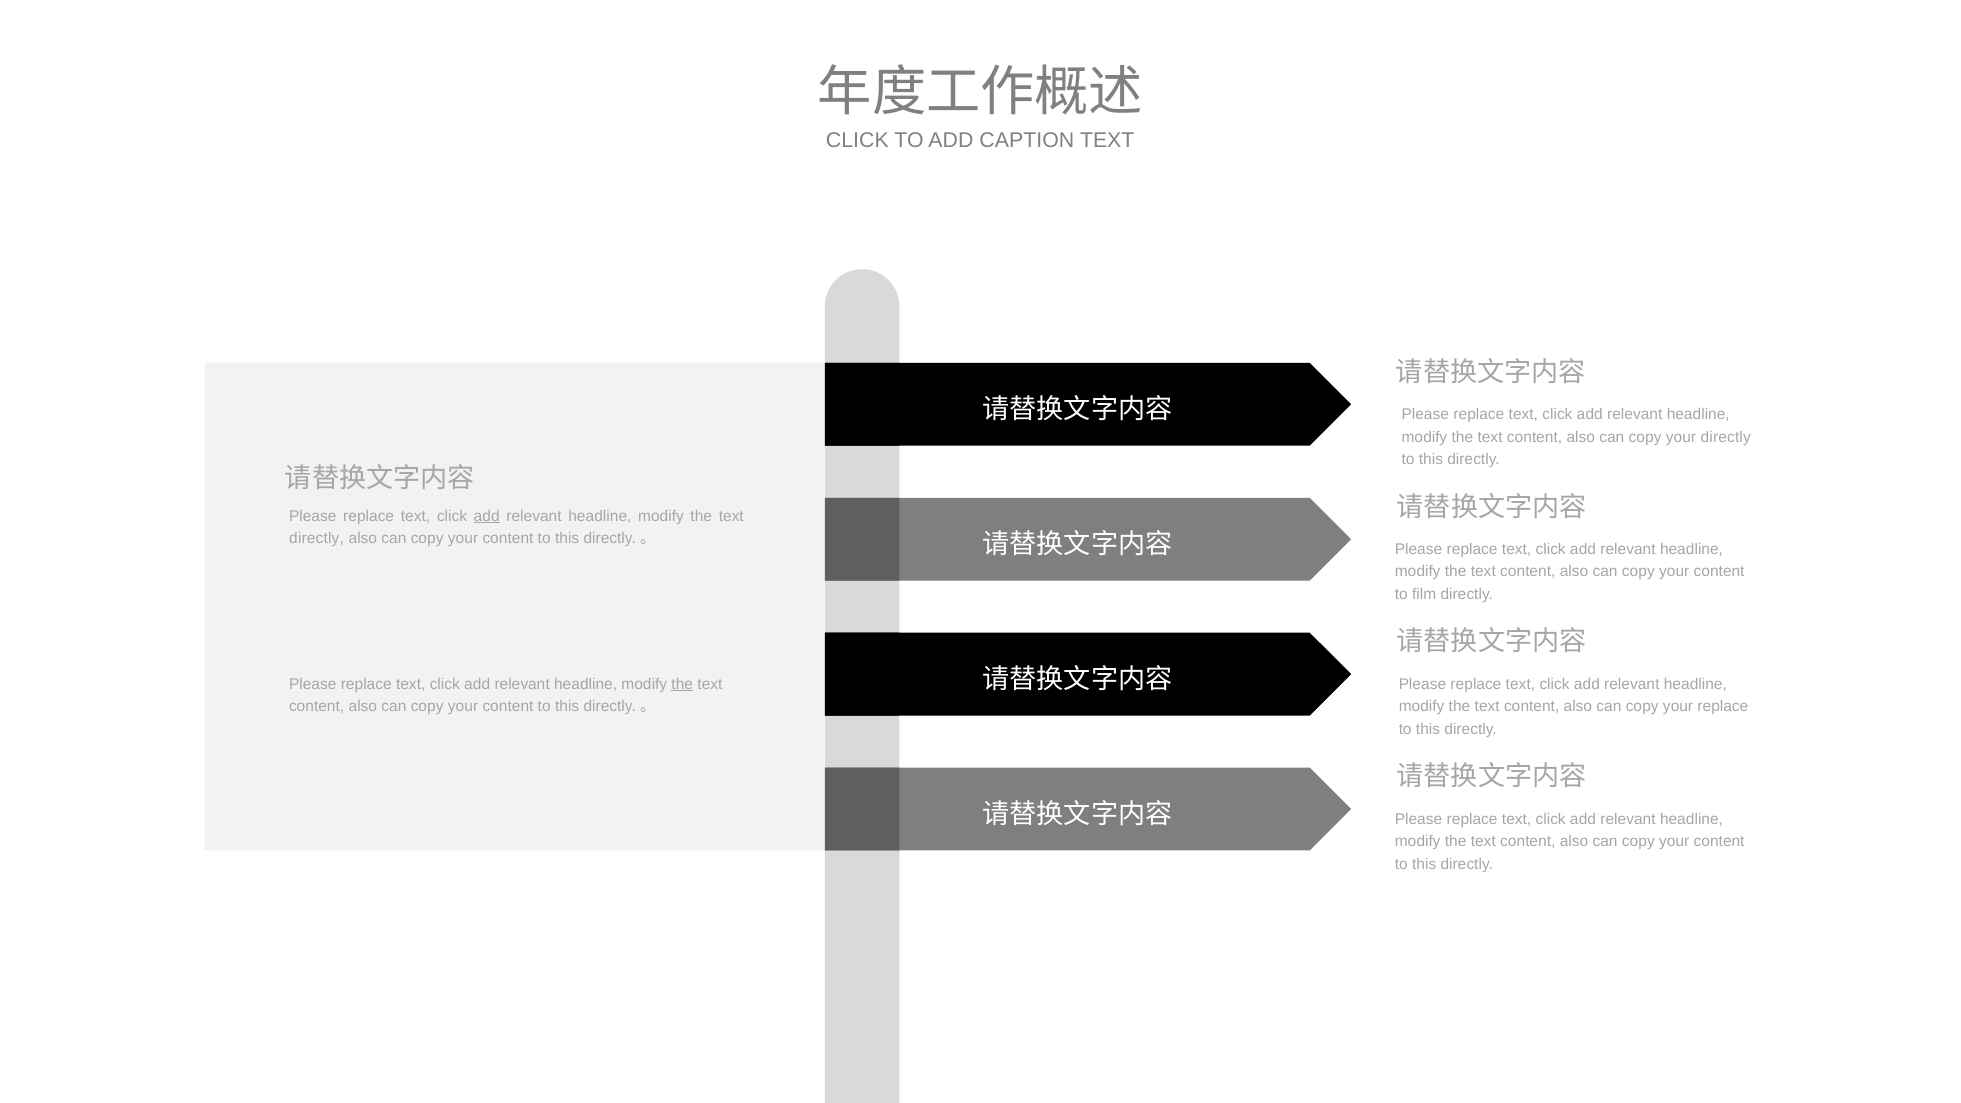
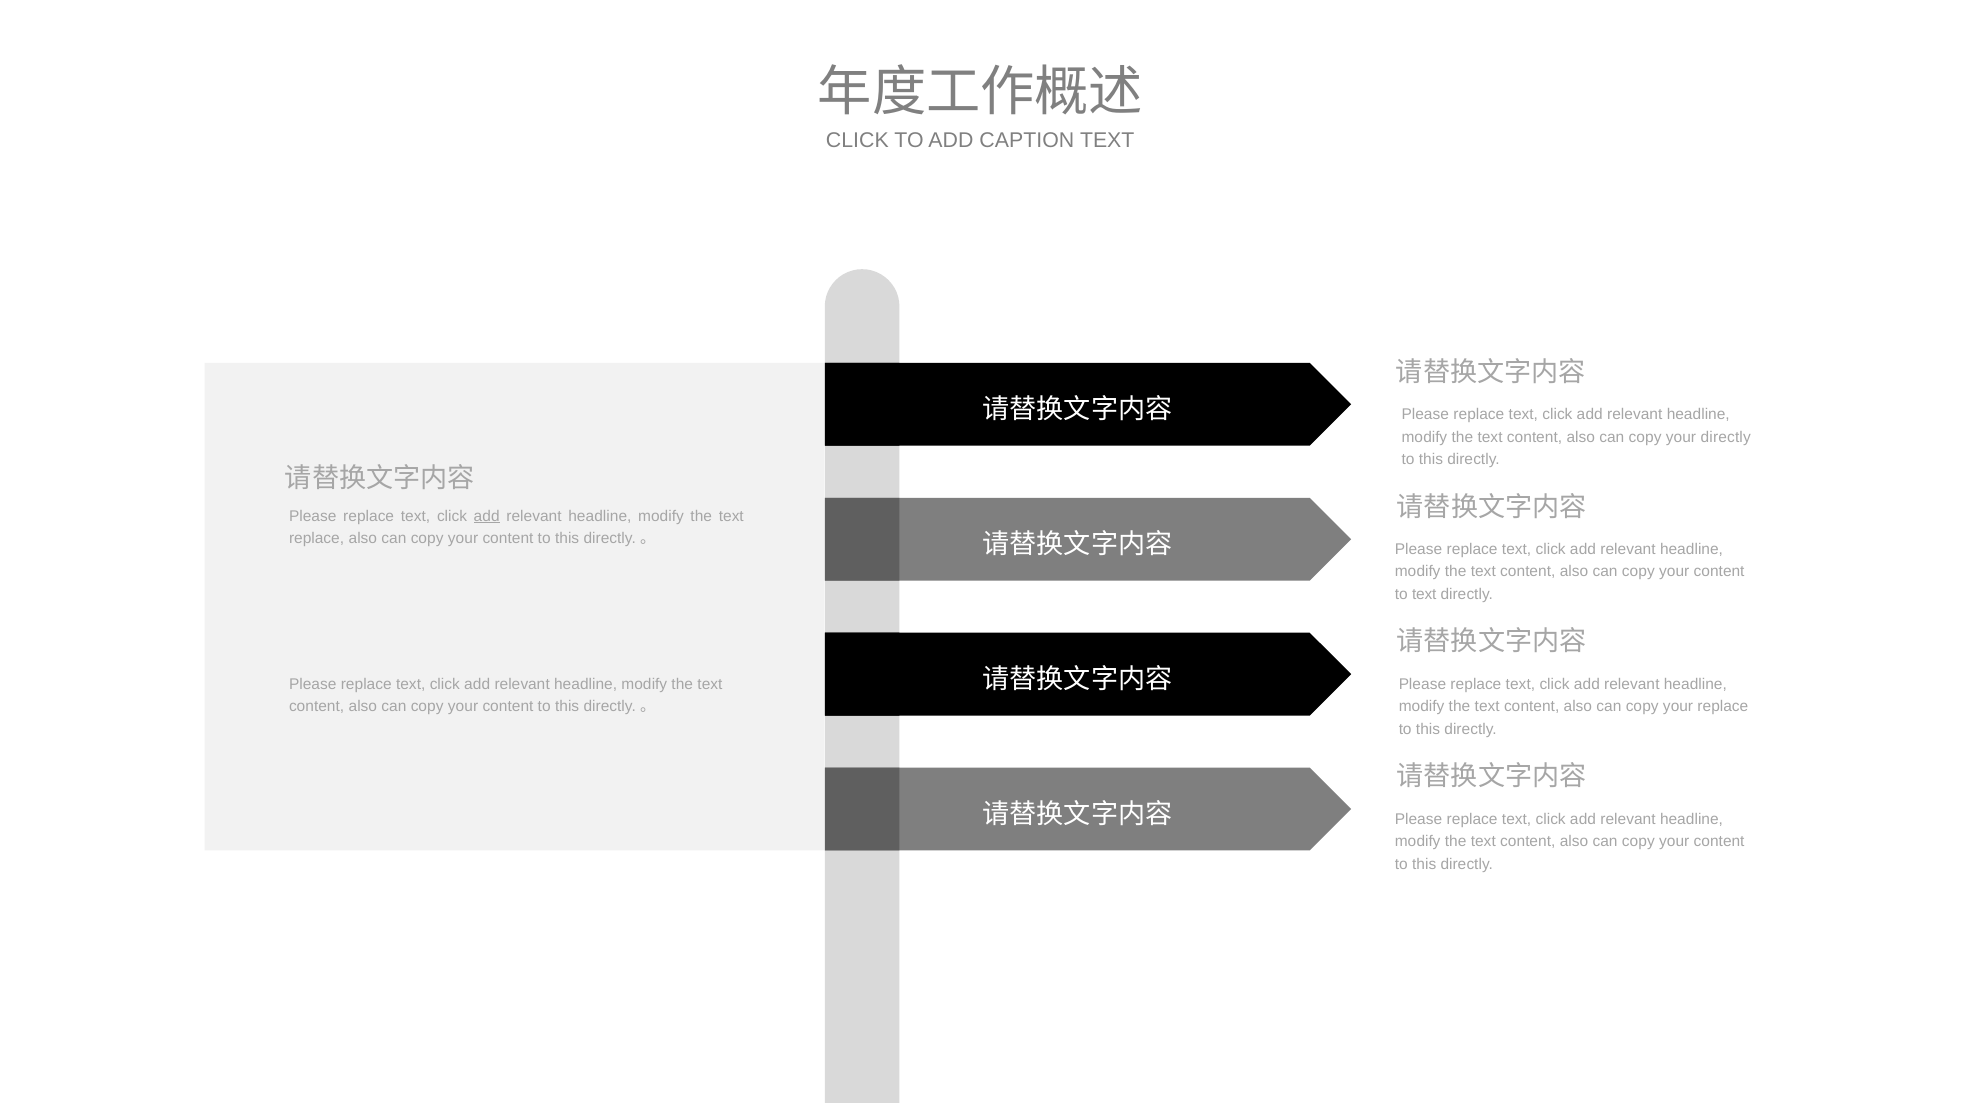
directly at (317, 538): directly -> replace
to film: film -> text
the at (682, 684) underline: present -> none
